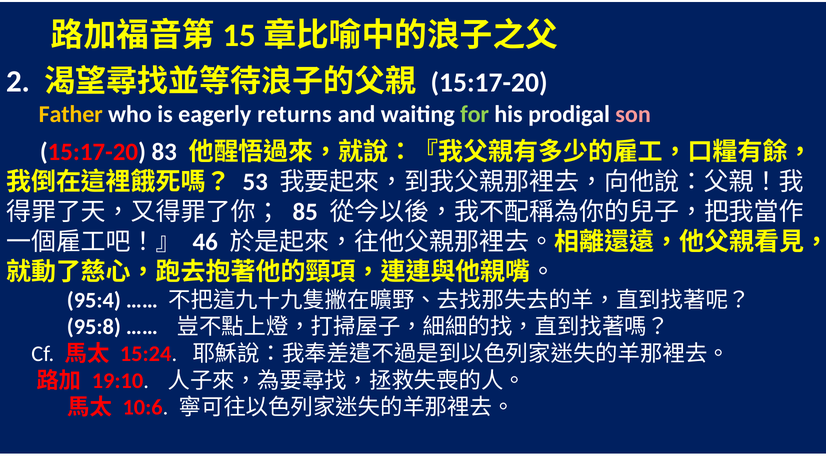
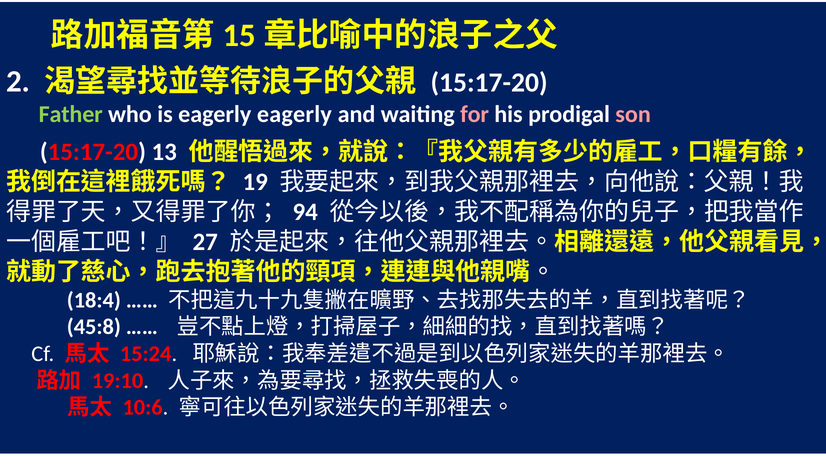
Father colour: yellow -> light green
eagerly returns: returns -> eagerly
for colour: light green -> pink
83: 83 -> 13
53: 53 -> 19
85: 85 -> 94
46: 46 -> 27
95:4: 95:4 -> 18:4
95:8: 95:8 -> 45:8
